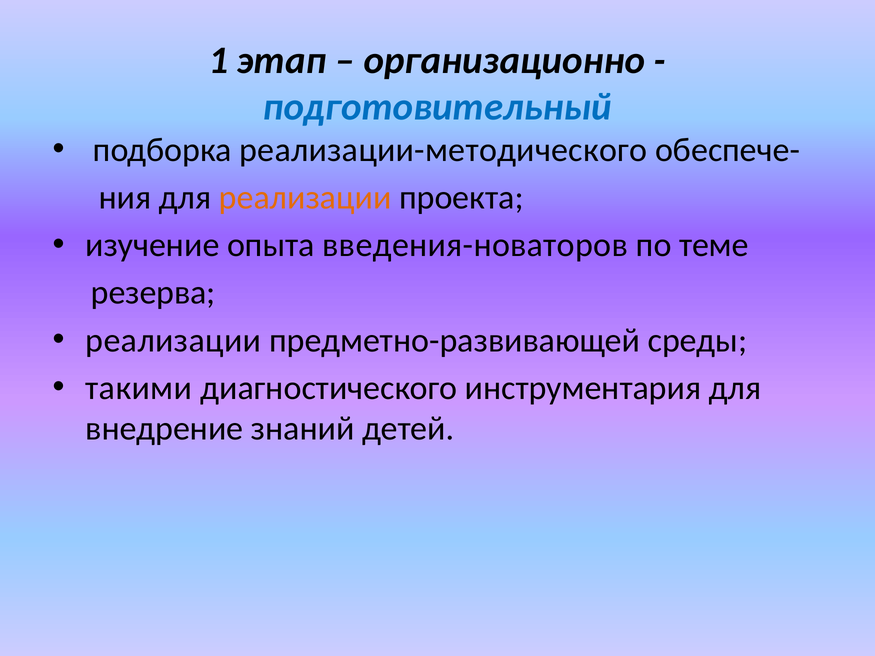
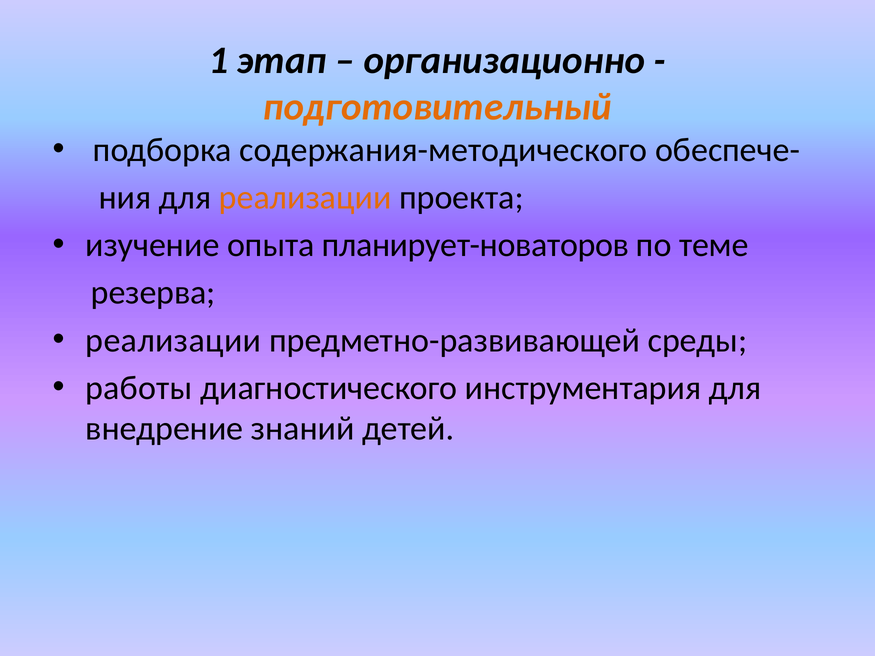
подготовительный colour: blue -> orange
реализации-методического: реализации-методического -> содержания-методического
введения-новаторов: введения-новаторов -> планирует-новаторов
такими: такими -> работы
